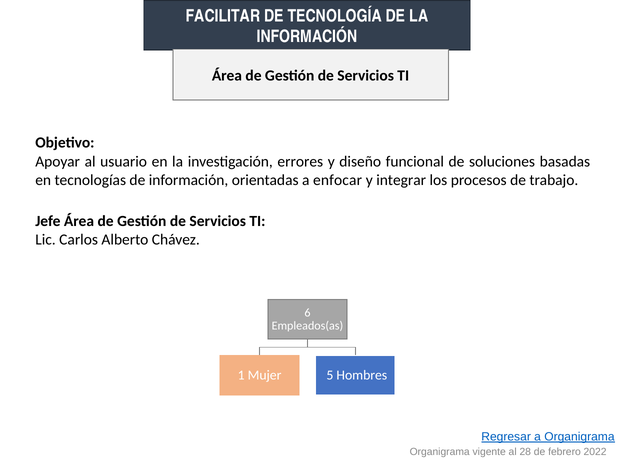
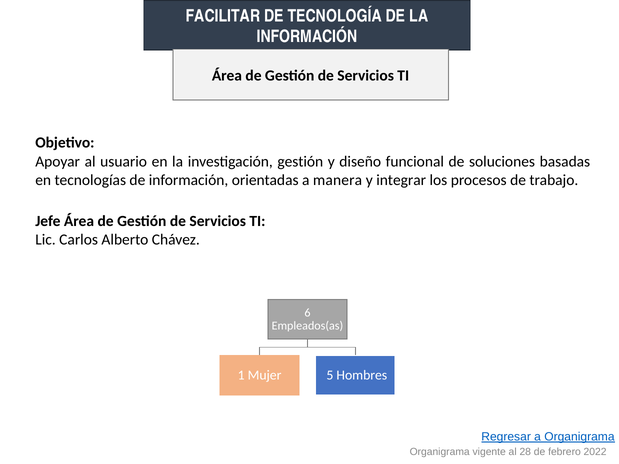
investigación errores: errores -> gestión
enfocar: enfocar -> manera
